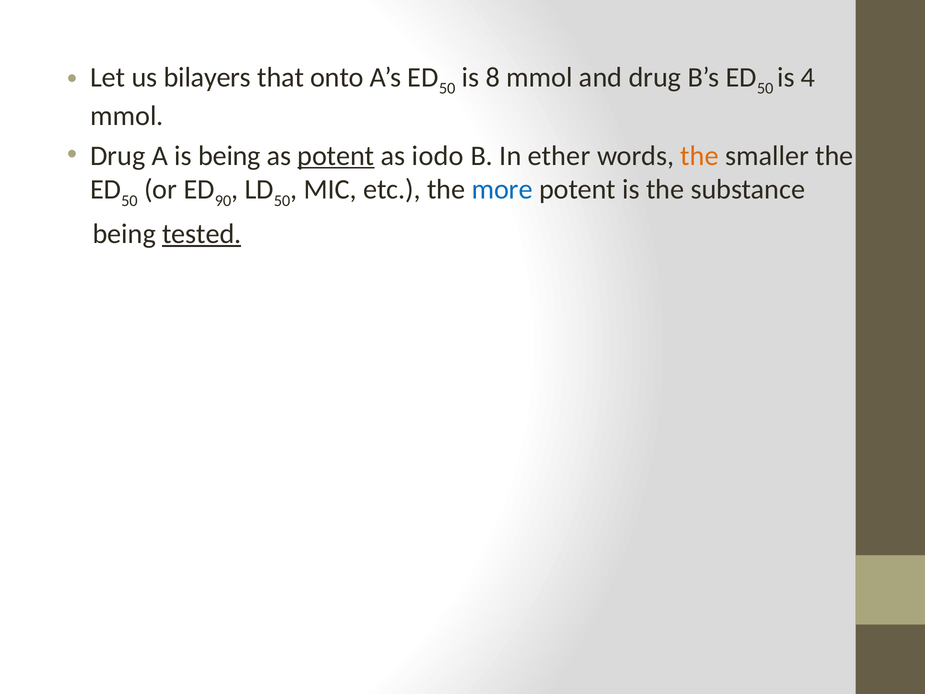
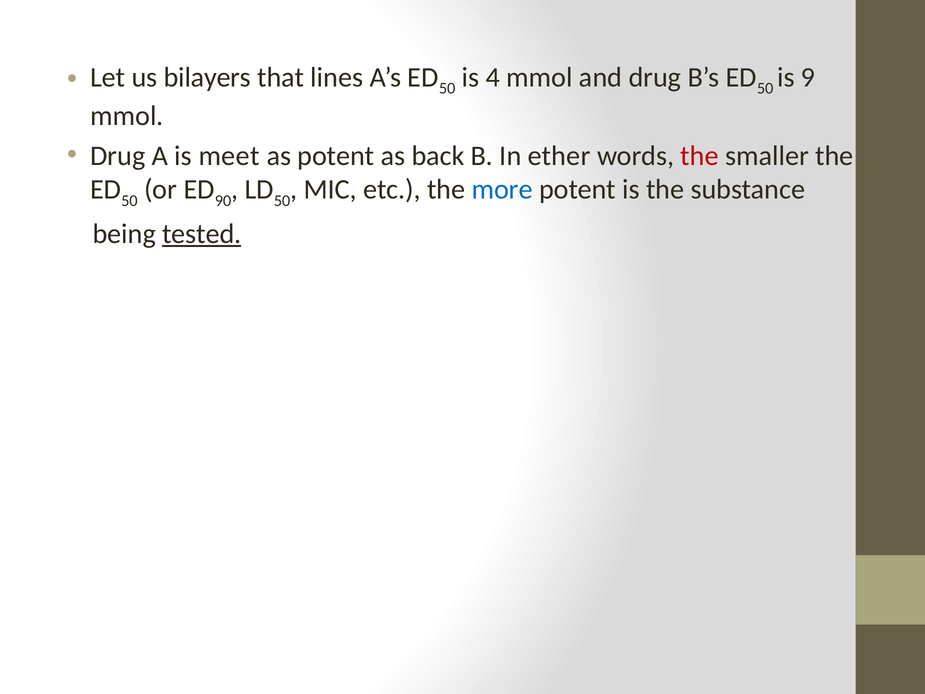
onto: onto -> lines
8: 8 -> 4
4: 4 -> 9
is being: being -> meet
potent at (336, 156) underline: present -> none
iodo: iodo -> back
the at (700, 156) colour: orange -> red
